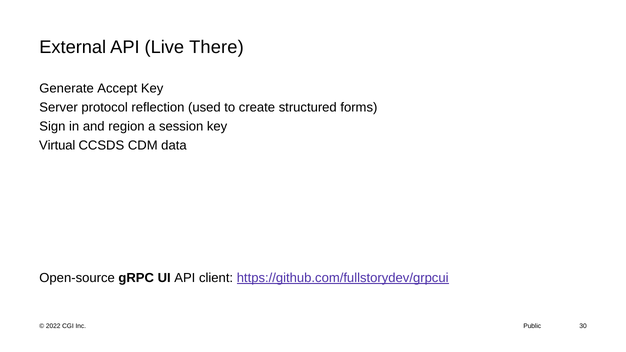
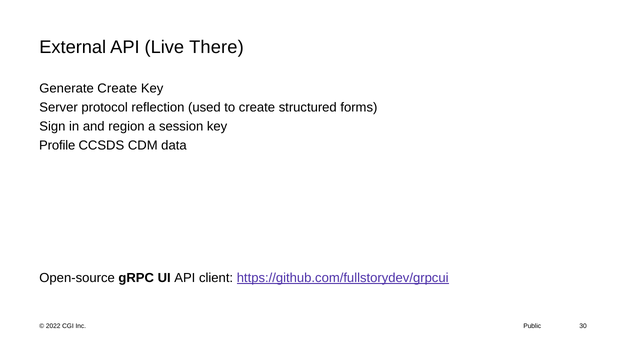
Generate Accept: Accept -> Create
Virtual: Virtual -> Profile
